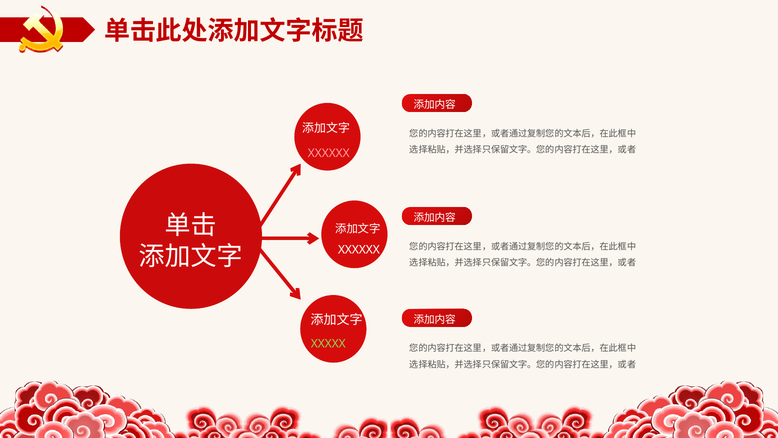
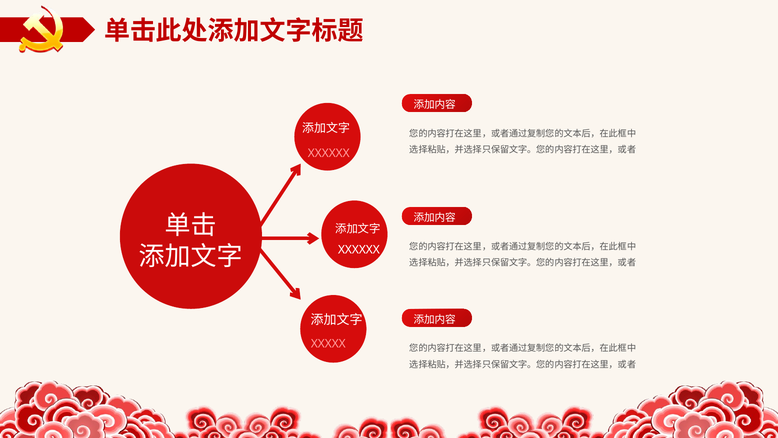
XXXXX colour: light green -> pink
